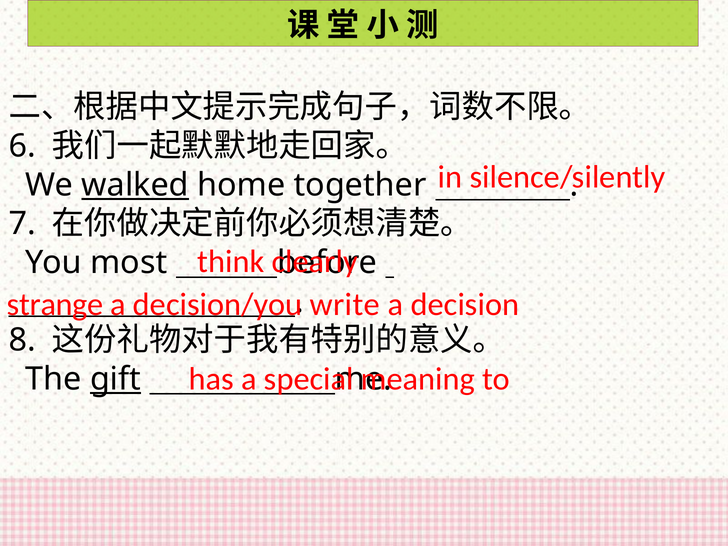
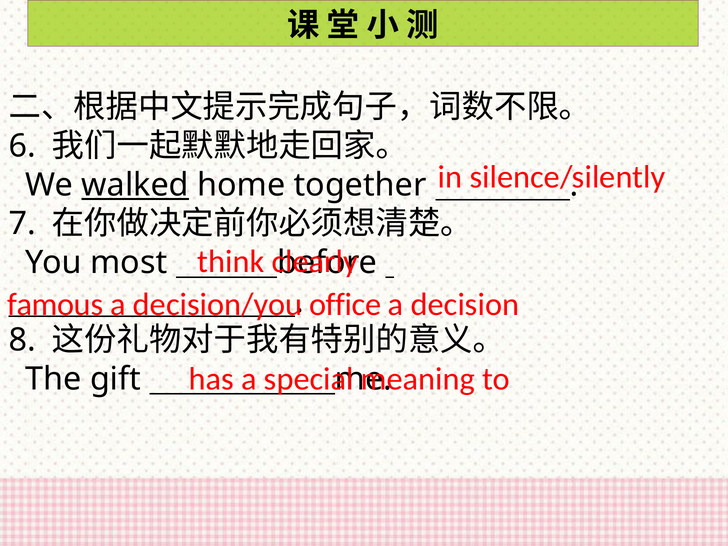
strange: strange -> famous
write: write -> office
gift underline: present -> none
